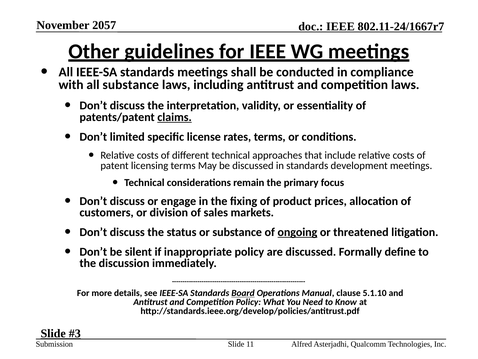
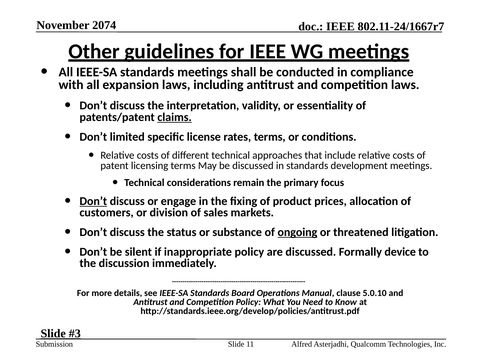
2057: 2057 -> 2074
all substance: substance -> expansion
Don’t at (93, 201) underline: none -> present
define: define -> device
Board underline: present -> none
5.1.10: 5.1.10 -> 5.0.10
